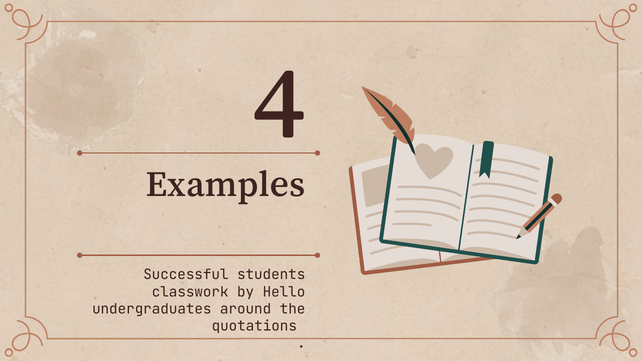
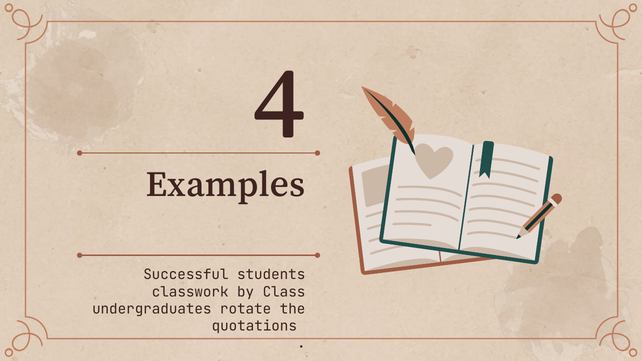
Hello: Hello -> Class
around: around -> rotate
